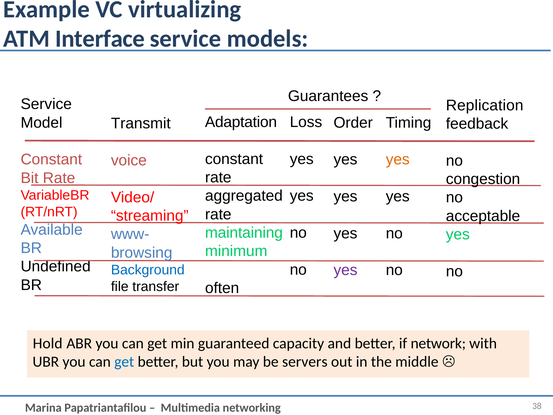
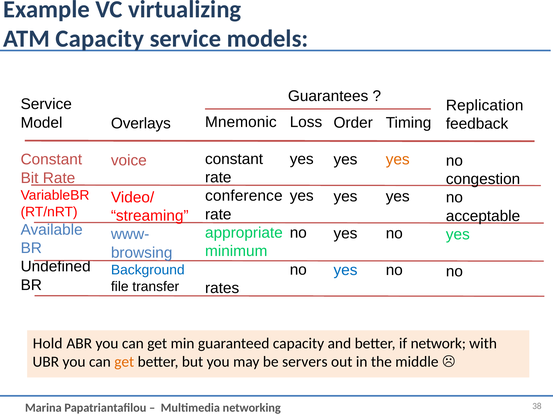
ATM Interface: Interface -> Capacity
Adaptation: Adaptation -> Mnemonic
Transmit: Transmit -> Overlays
aggregated: aggregated -> conference
maintaining: maintaining -> appropriate
yes at (345, 270) colour: purple -> blue
often: often -> rates
get at (124, 362) colour: blue -> orange
